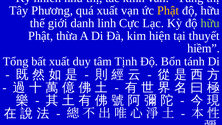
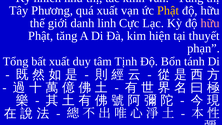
hữu at (210, 23) colour: light green -> pink
thừa: thừa -> tăng
hiềm: hiềm -> phạn
